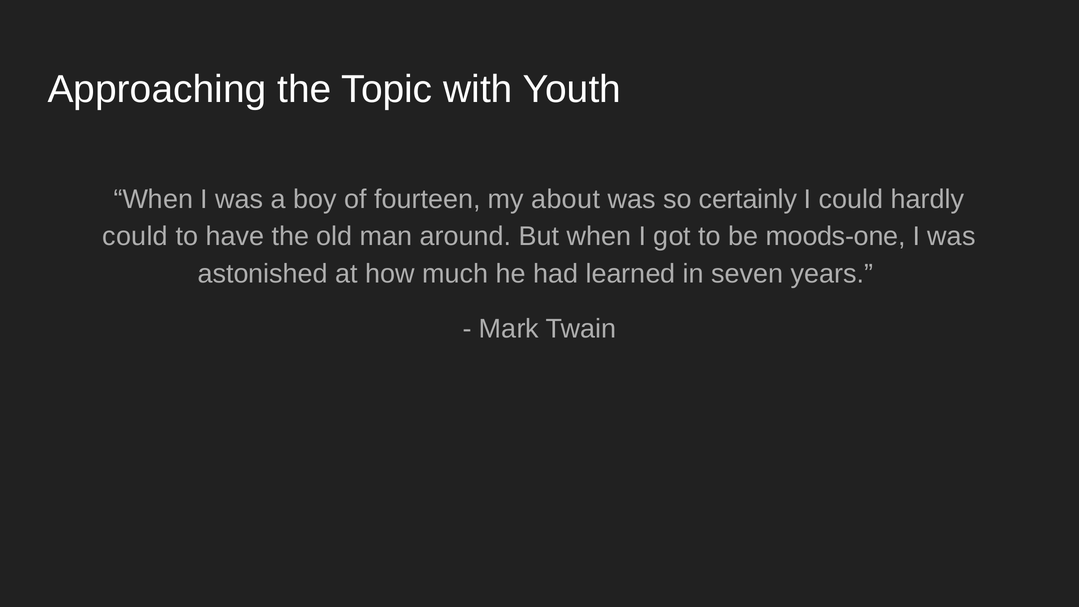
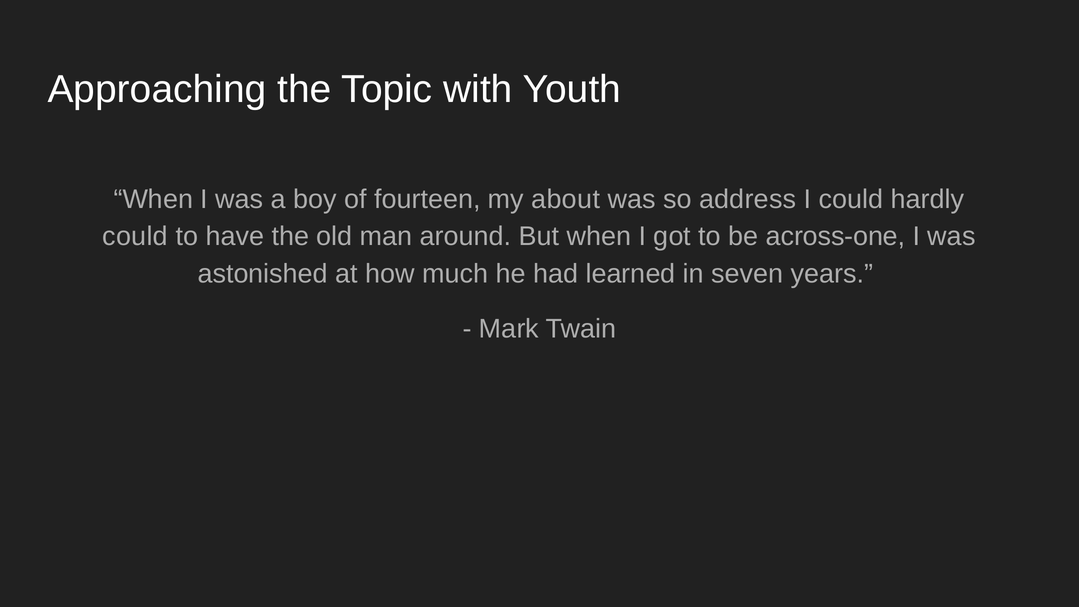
certainly: certainly -> address
moods-one: moods-one -> across-one
